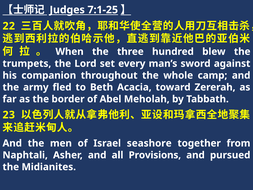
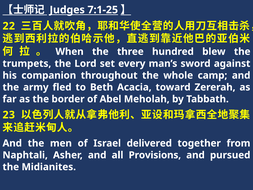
seashore: seashore -> delivered
